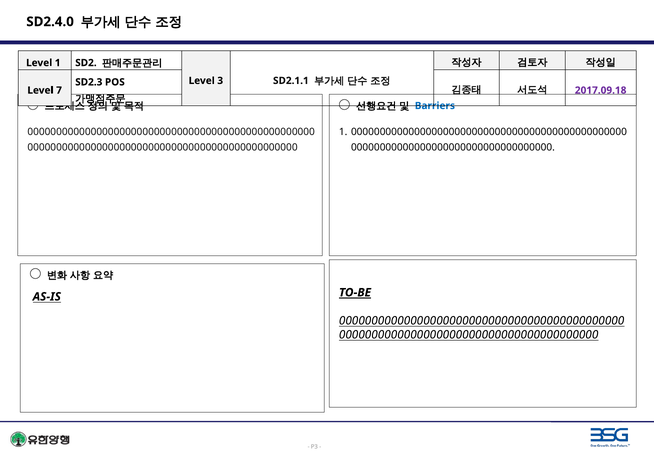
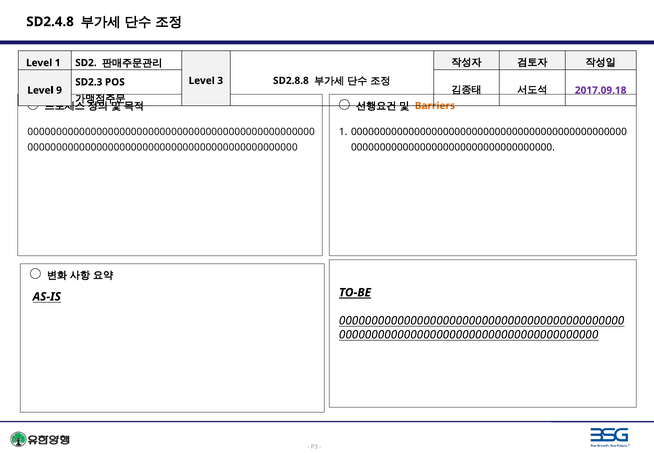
SD2.4.0: SD2.4.0 -> SD2.4.8
SD2.1.1: SD2.1.1 -> SD2.8.8
7: 7 -> 9
Barriers colour: blue -> orange
